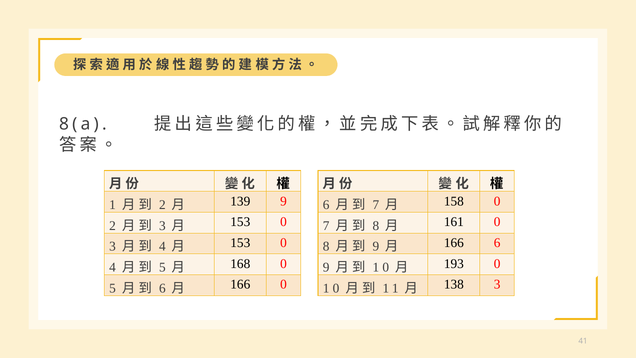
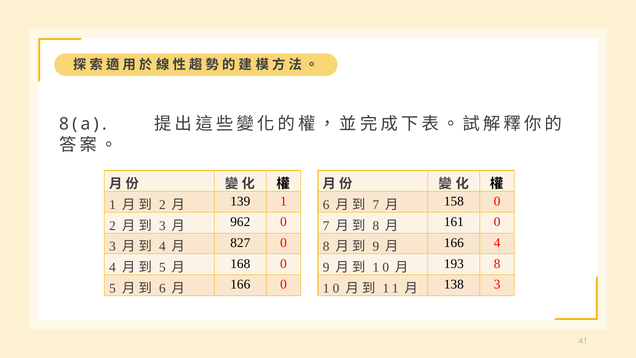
139 9: 9 -> 1
153 at (240, 222): 153 -> 962
153 at (240, 243): 153 -> 827
166 6: 6 -> 4
193 0: 0 -> 8
